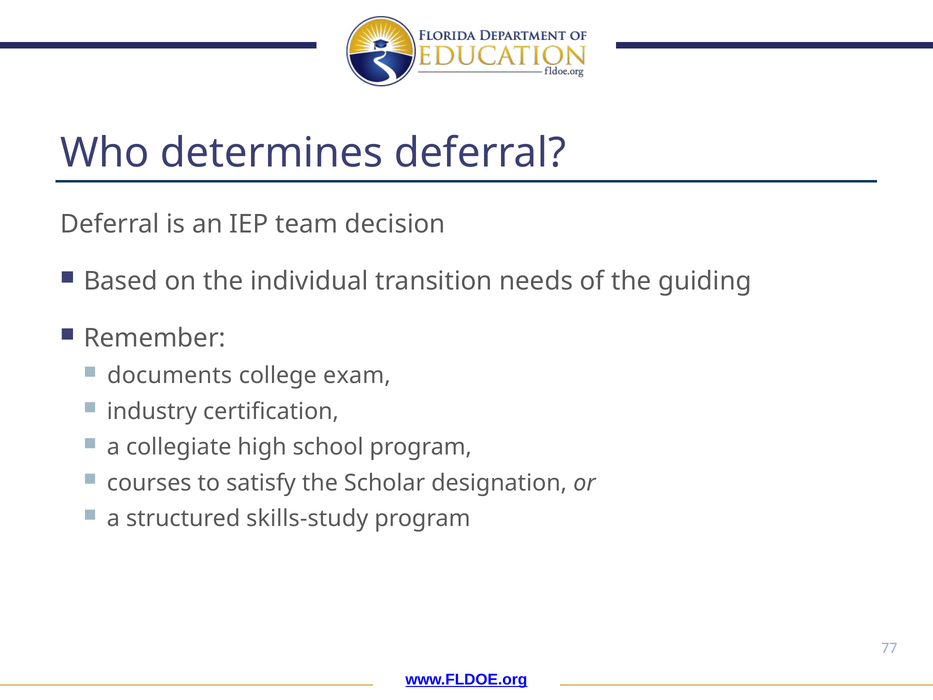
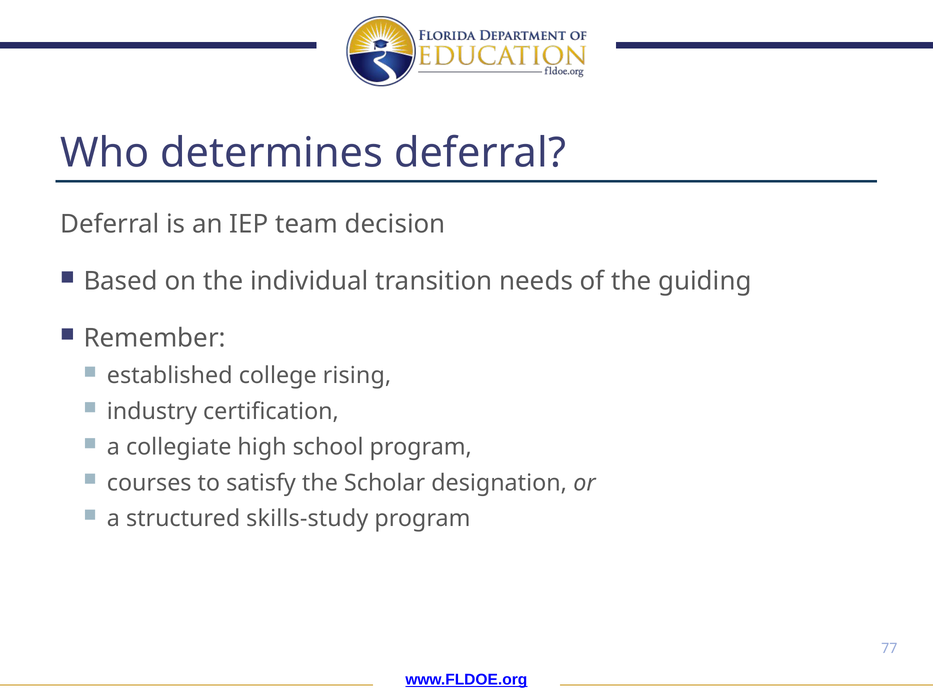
documents: documents -> established
exam: exam -> rising
